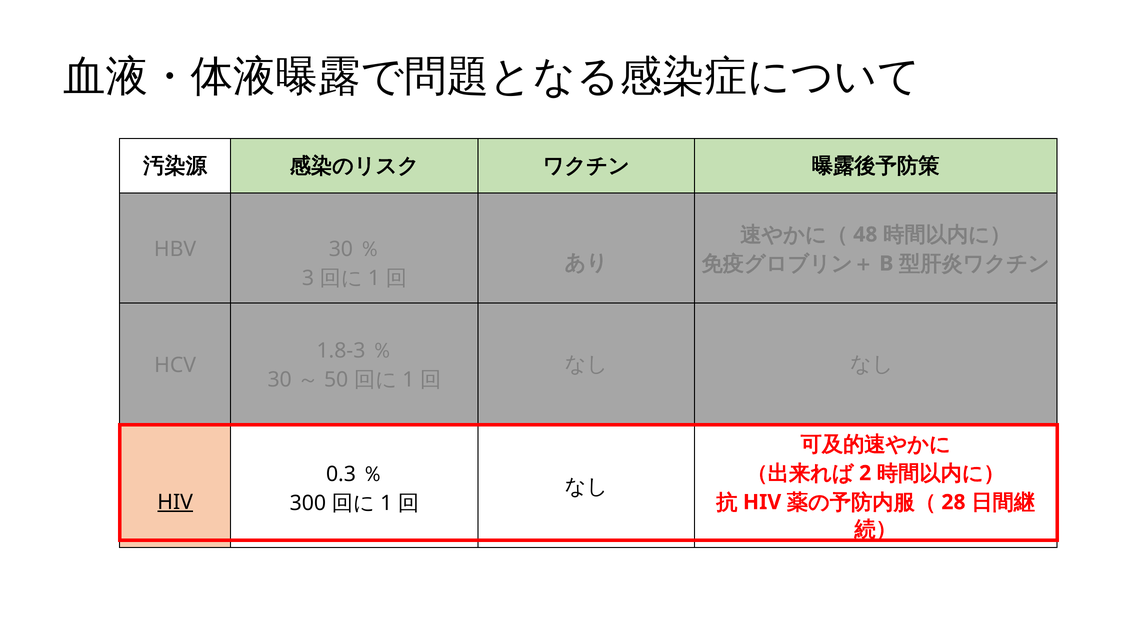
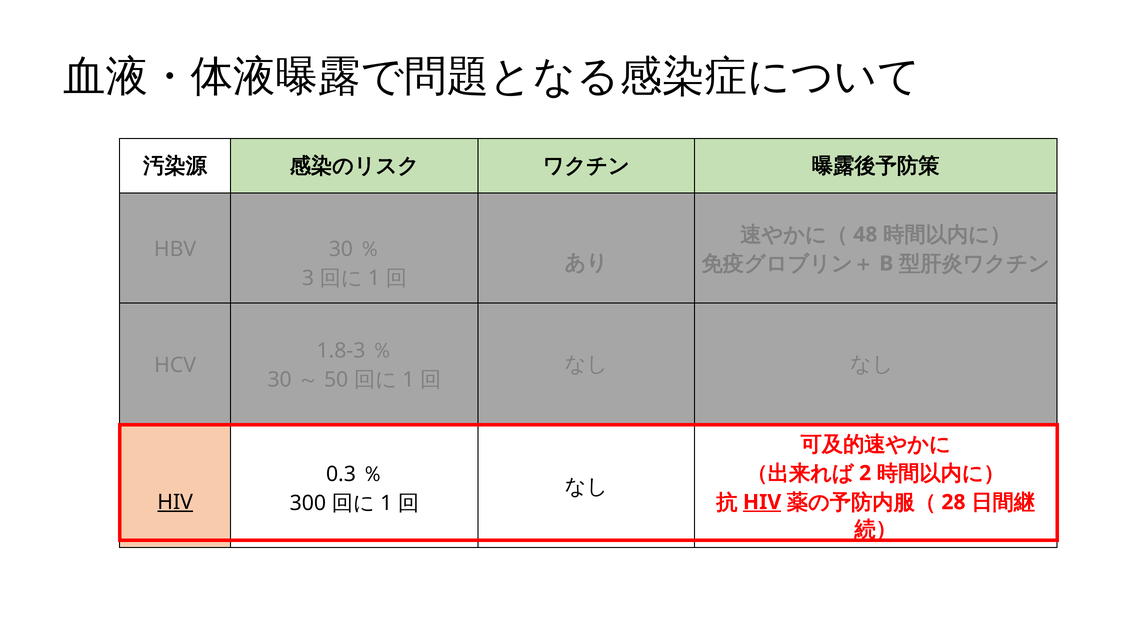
HIV at (762, 502) underline: none -> present
